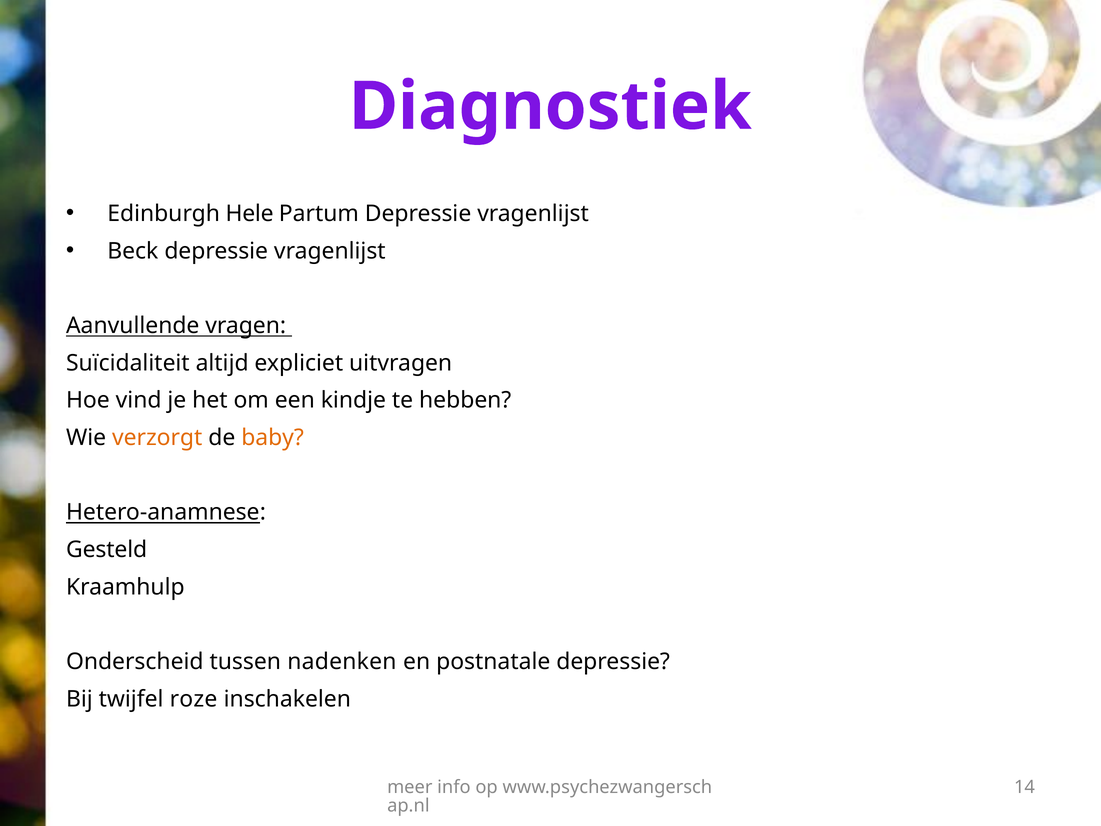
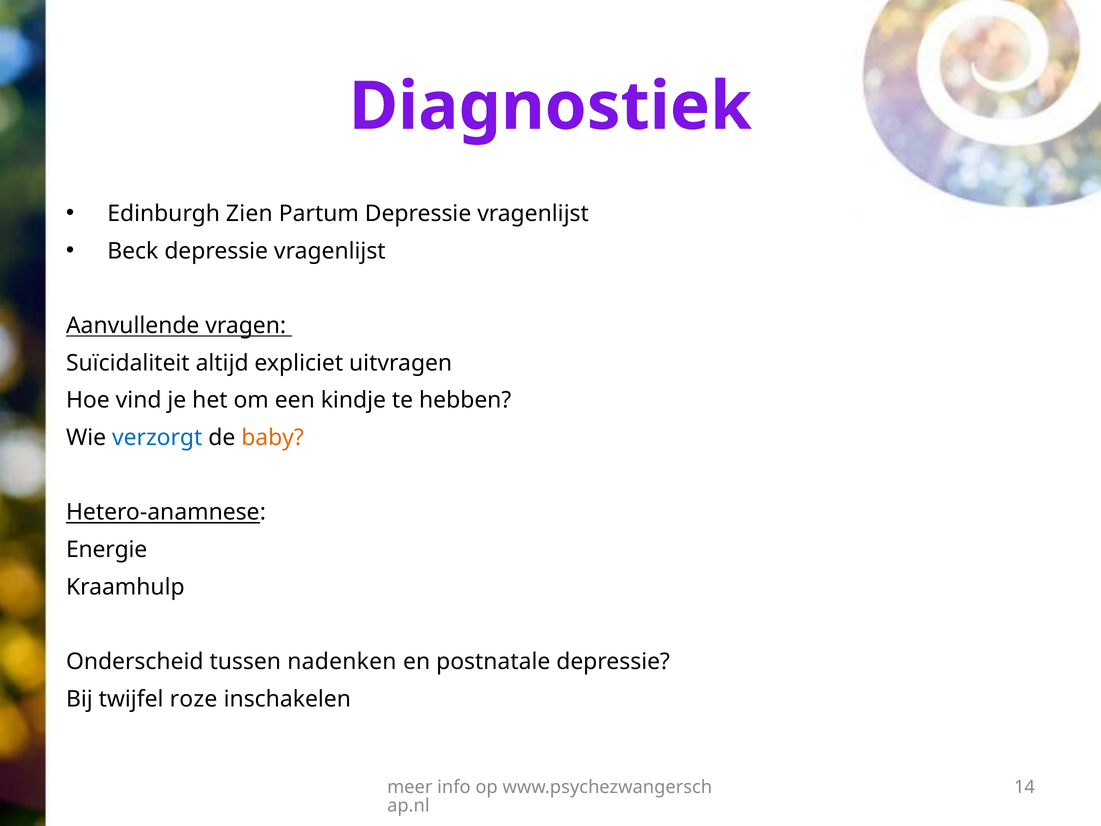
Hele: Hele -> Zien
verzorgt colour: orange -> blue
Gesteld: Gesteld -> Energie
